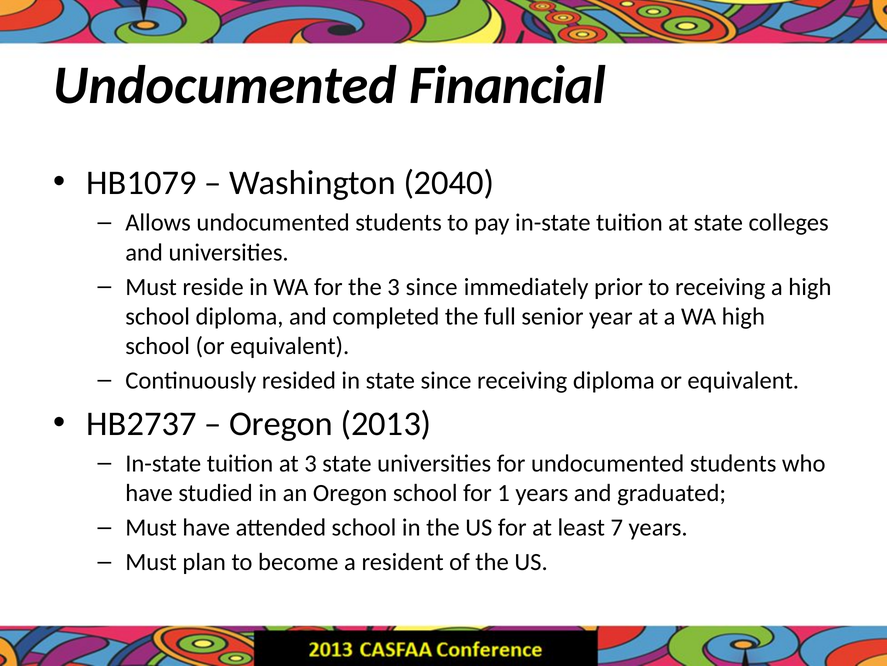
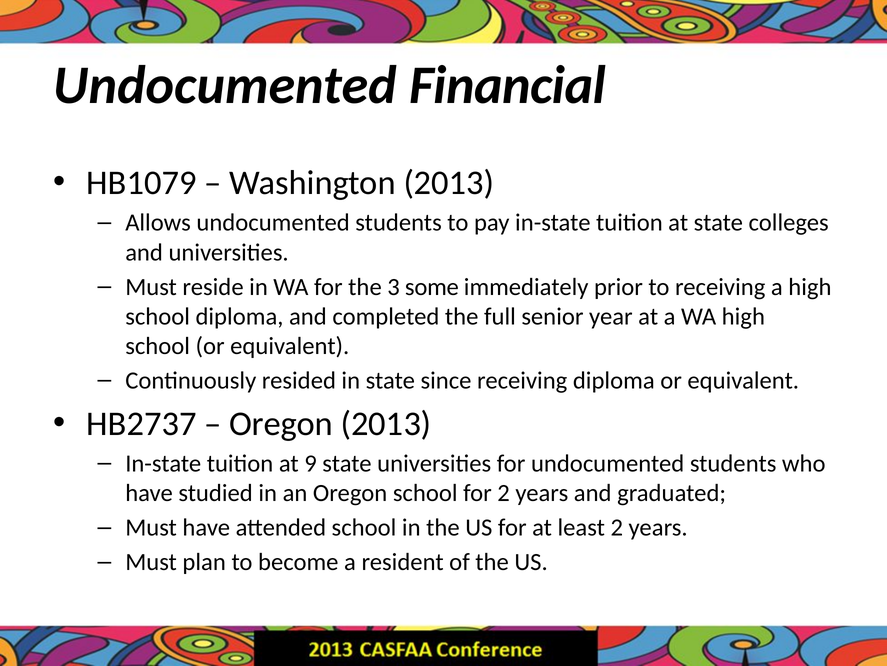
Washington 2040: 2040 -> 2013
3 since: since -> some
at 3: 3 -> 9
for 1: 1 -> 2
least 7: 7 -> 2
